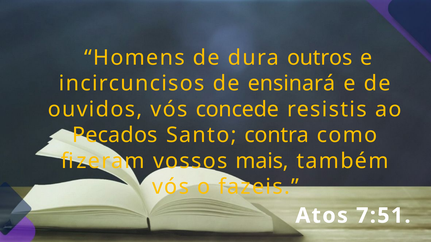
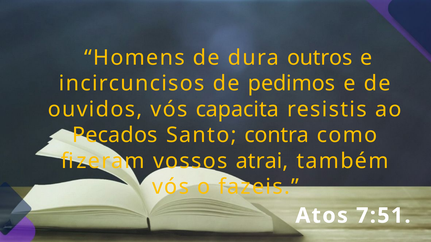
ensinará: ensinará -> pedimos
concede: concede -> capacita
mais: mais -> atrai
